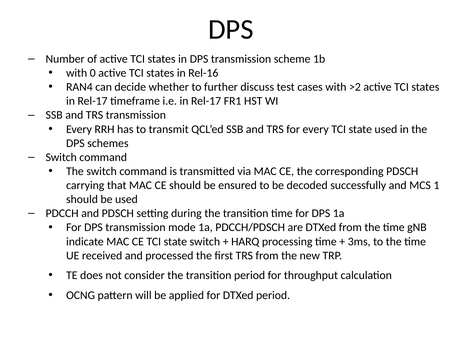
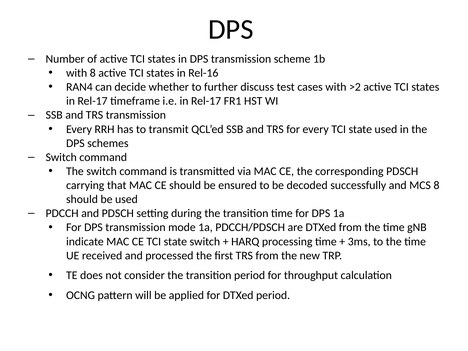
with 0: 0 -> 8
MCS 1: 1 -> 8
